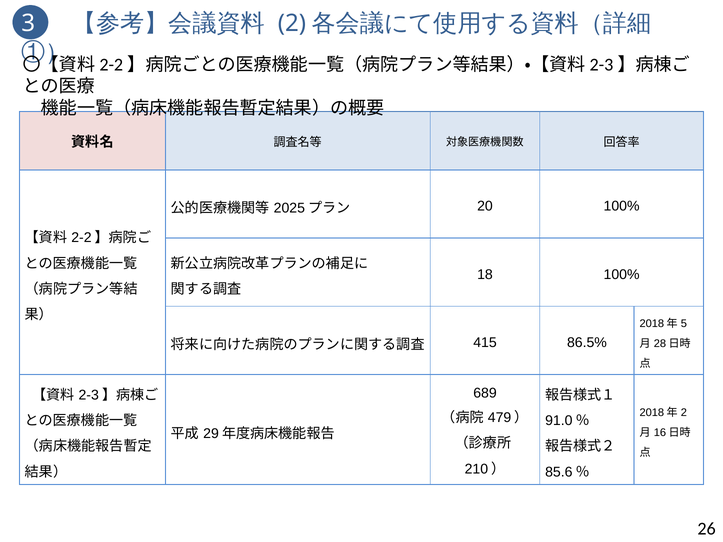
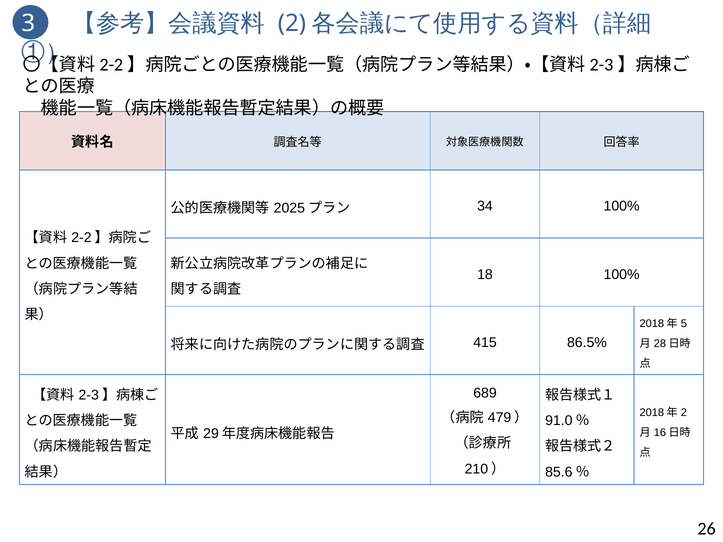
20: 20 -> 34
